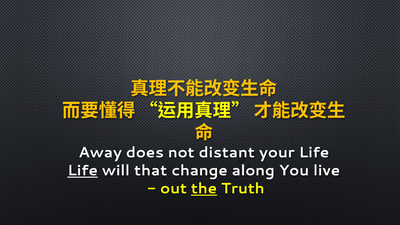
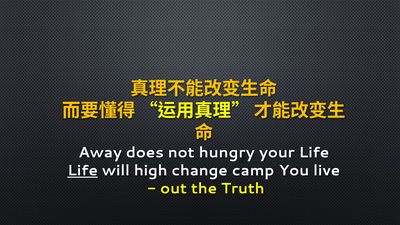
distant: distant -> hungry
that: that -> high
along: along -> camp
the underline: present -> none
